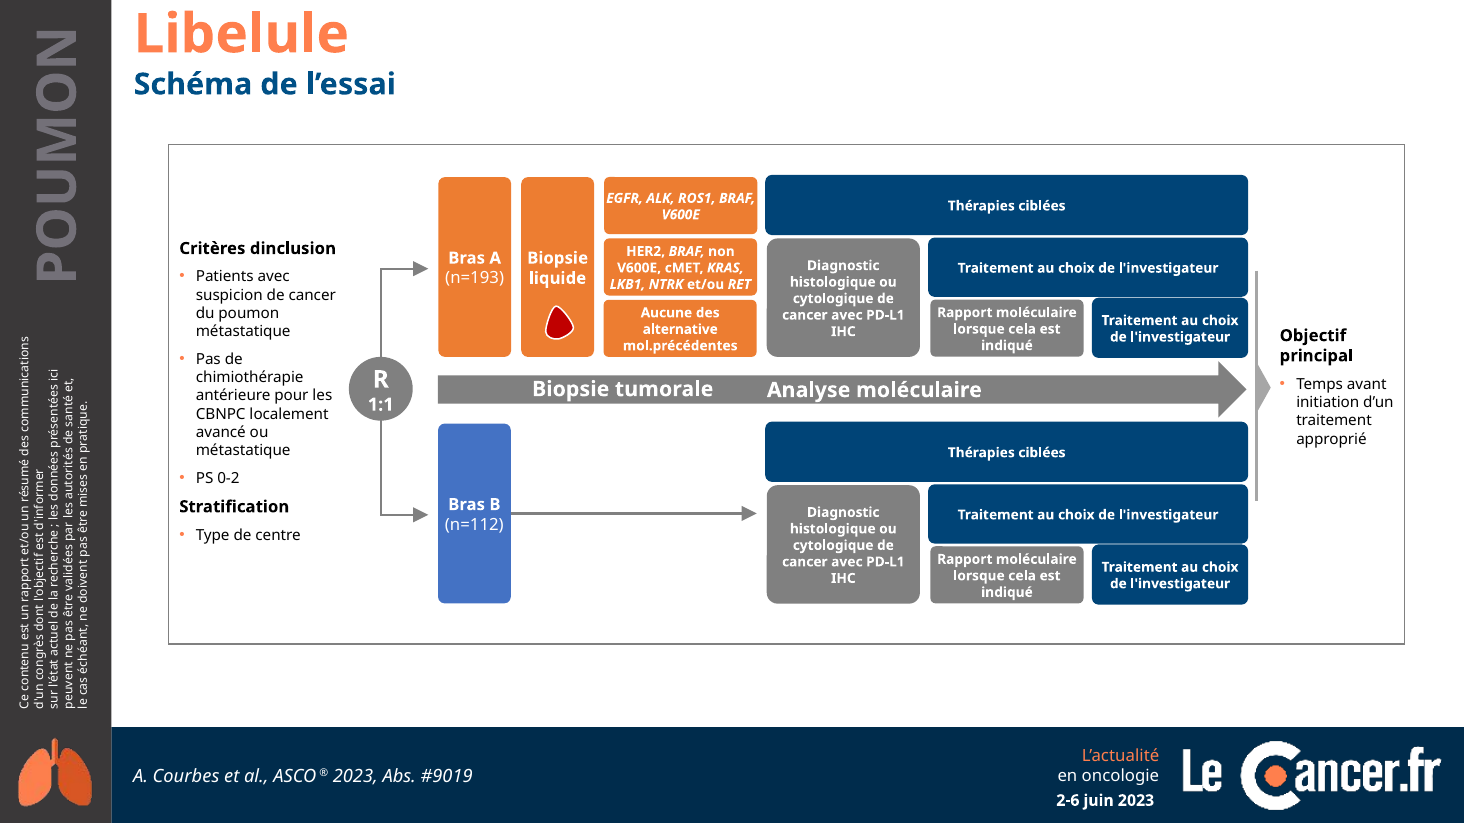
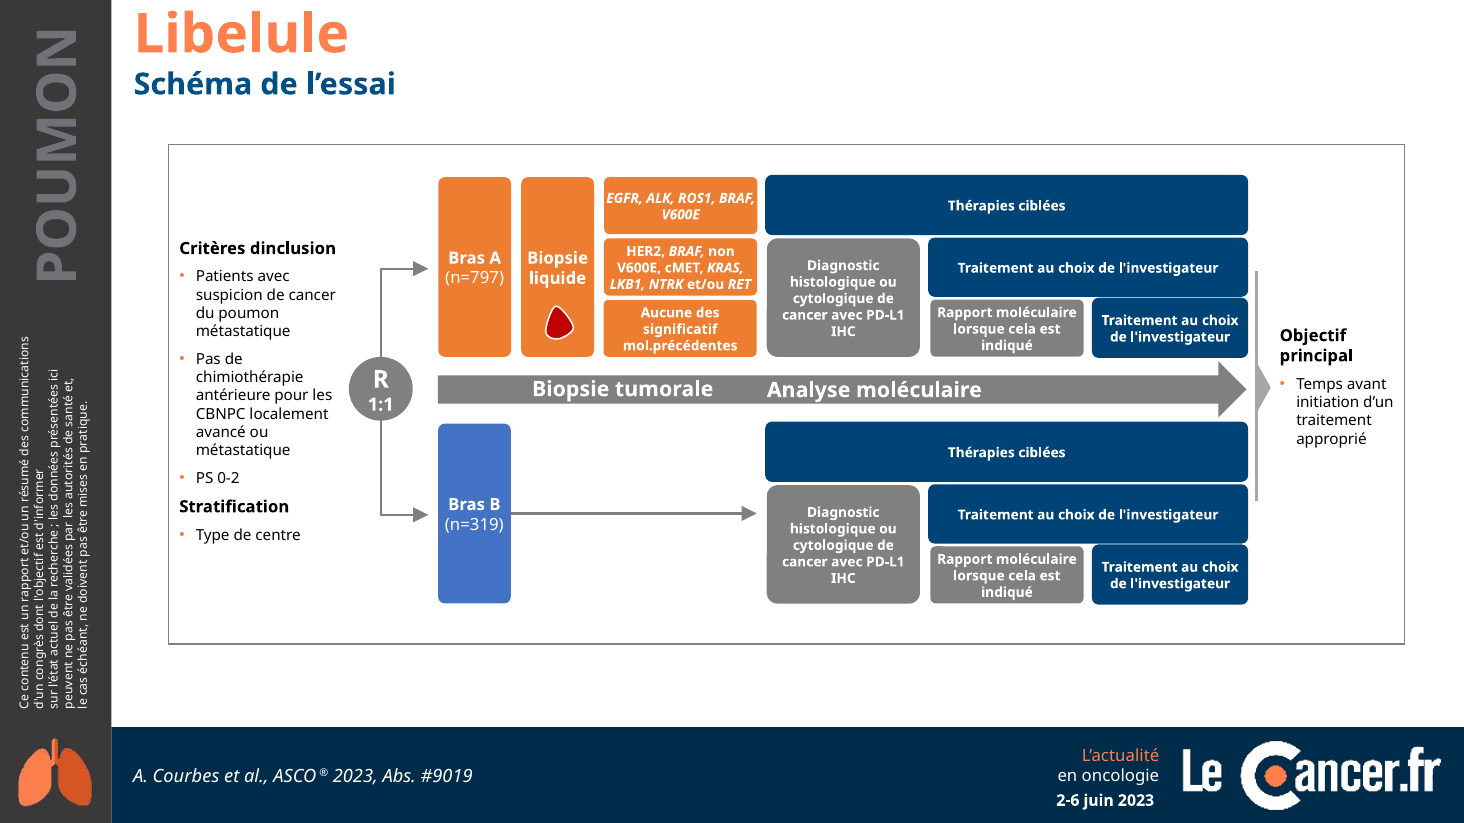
n=193: n=193 -> n=797
alternative: alternative -> significatif
n=112: n=112 -> n=319
